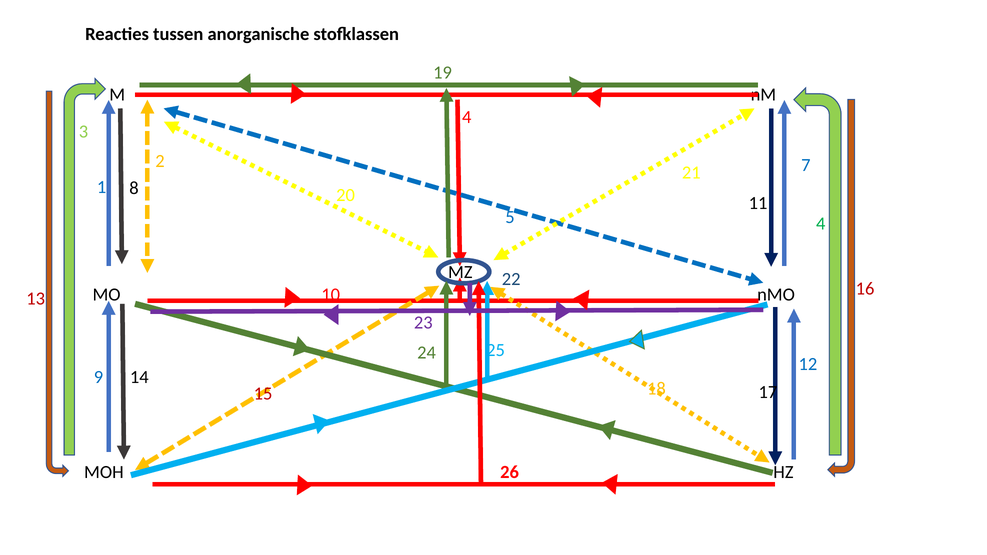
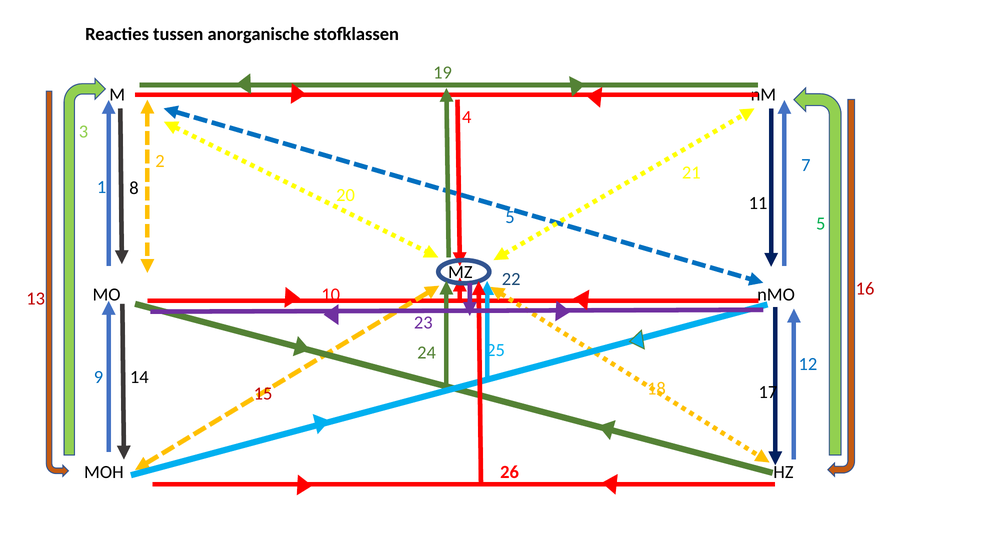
4 at (821, 224): 4 -> 5
